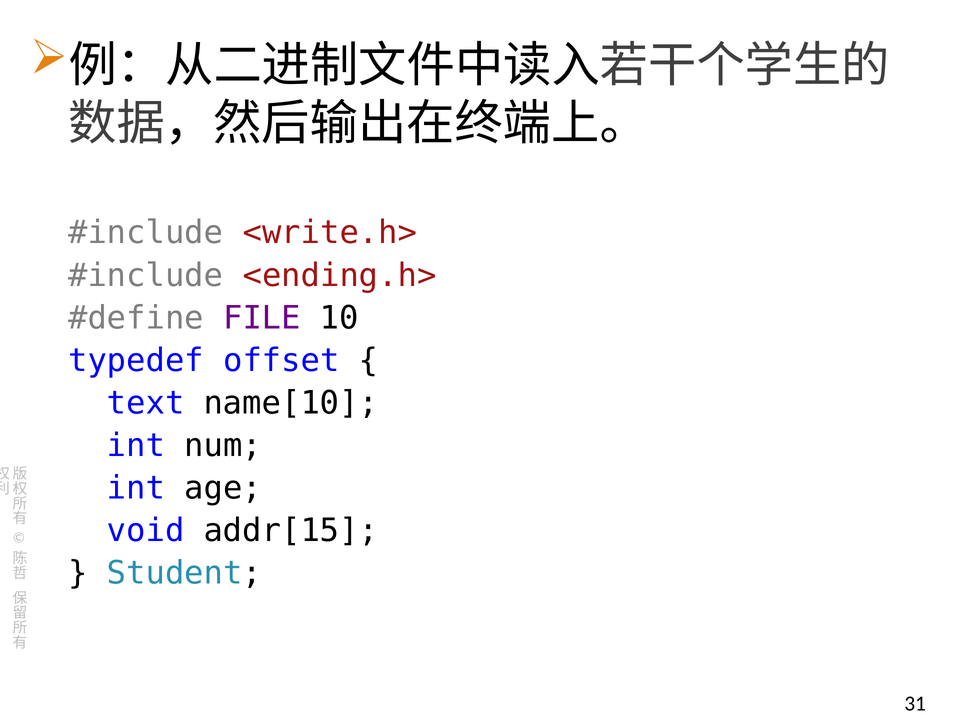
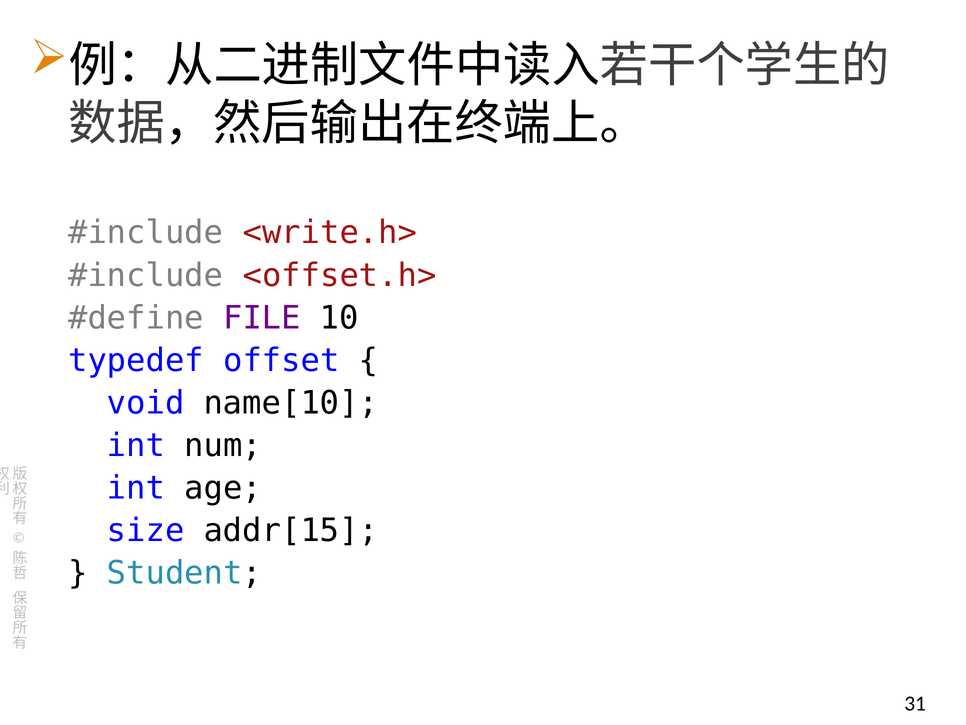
<ending.h>: <ending.h> -> <offset.h>
text: text -> void
void: void -> size
